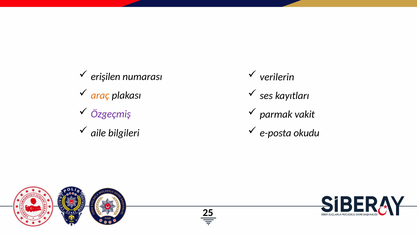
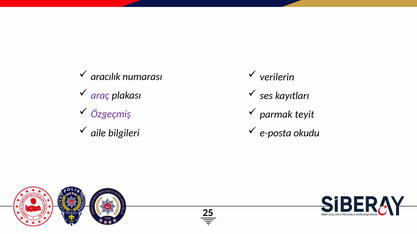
erişilen: erişilen -> aracılık
araç colour: orange -> purple
vakit: vakit -> teyit
